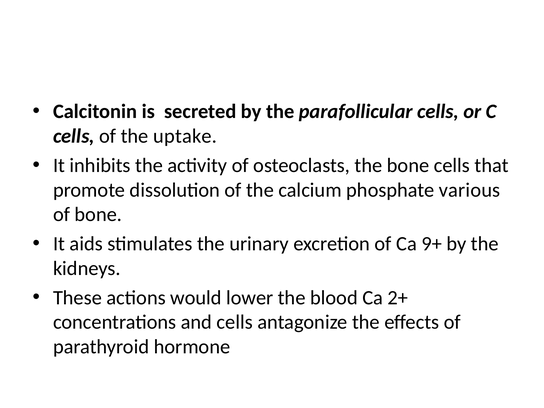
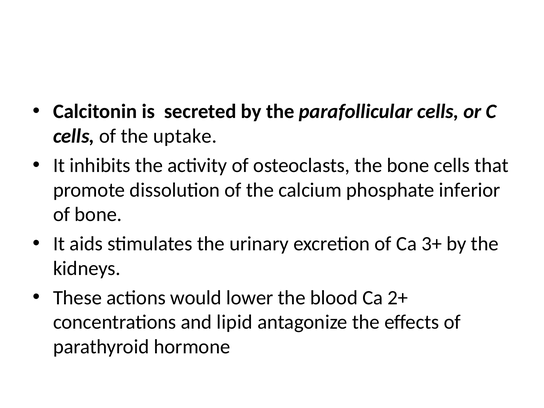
various: various -> inferior
9+: 9+ -> 3+
and cells: cells -> lipid
